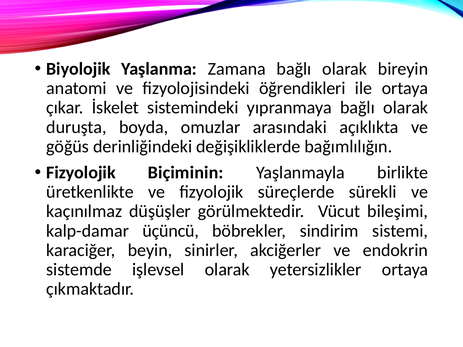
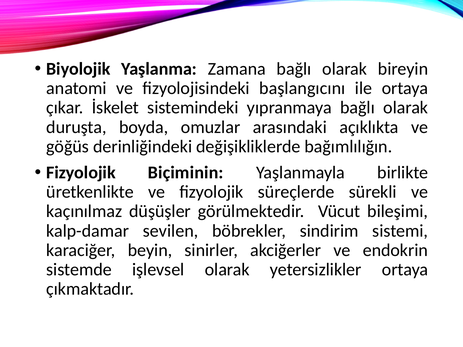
öğrendikleri: öğrendikleri -> başlangıcını
üçüncü: üçüncü -> sevilen
